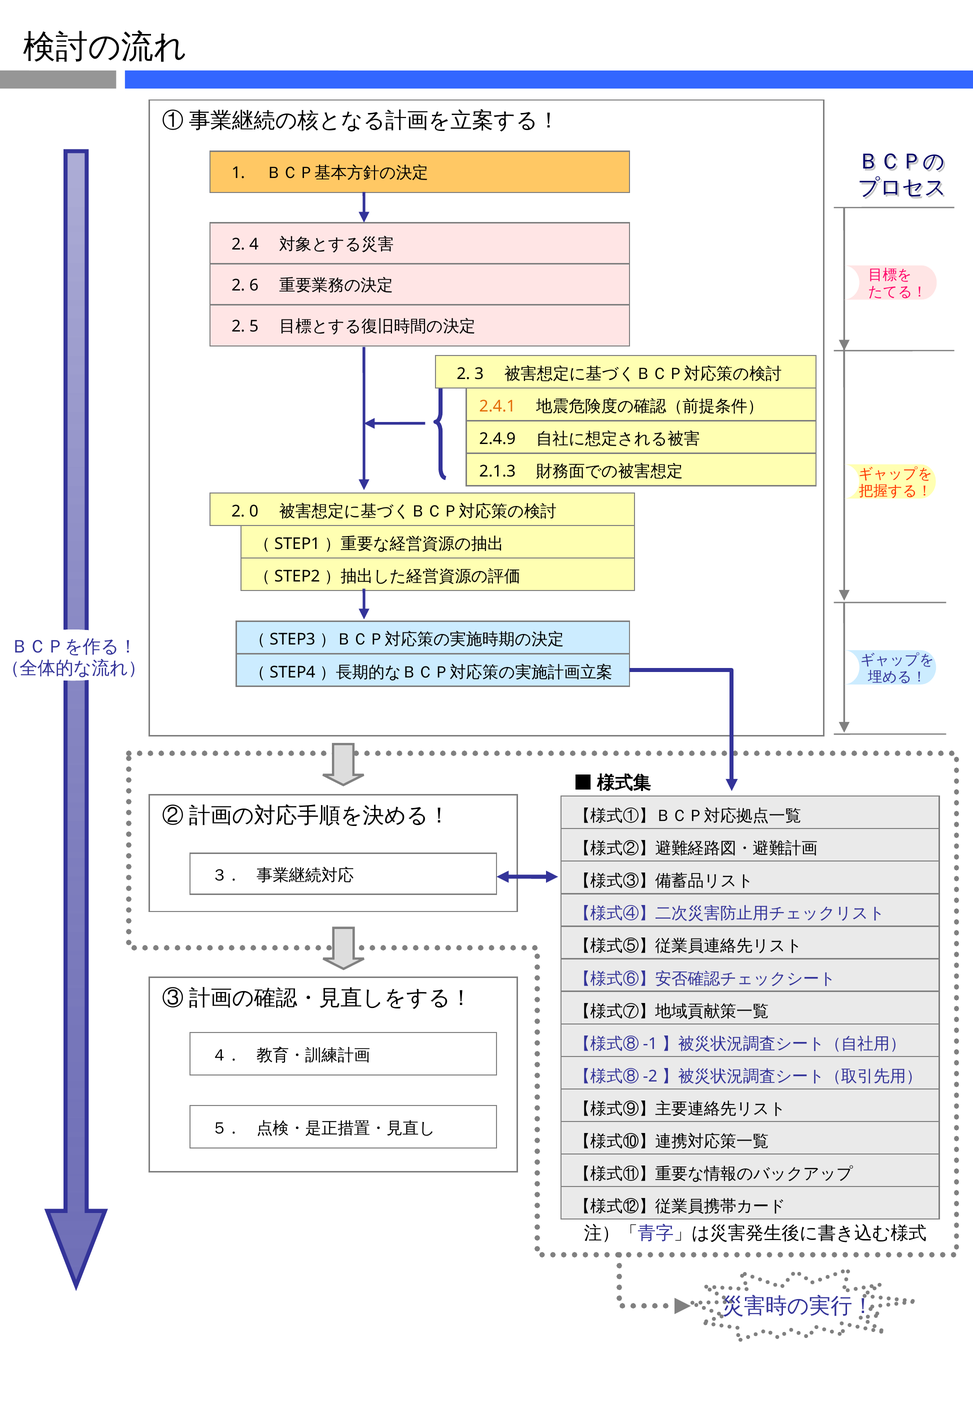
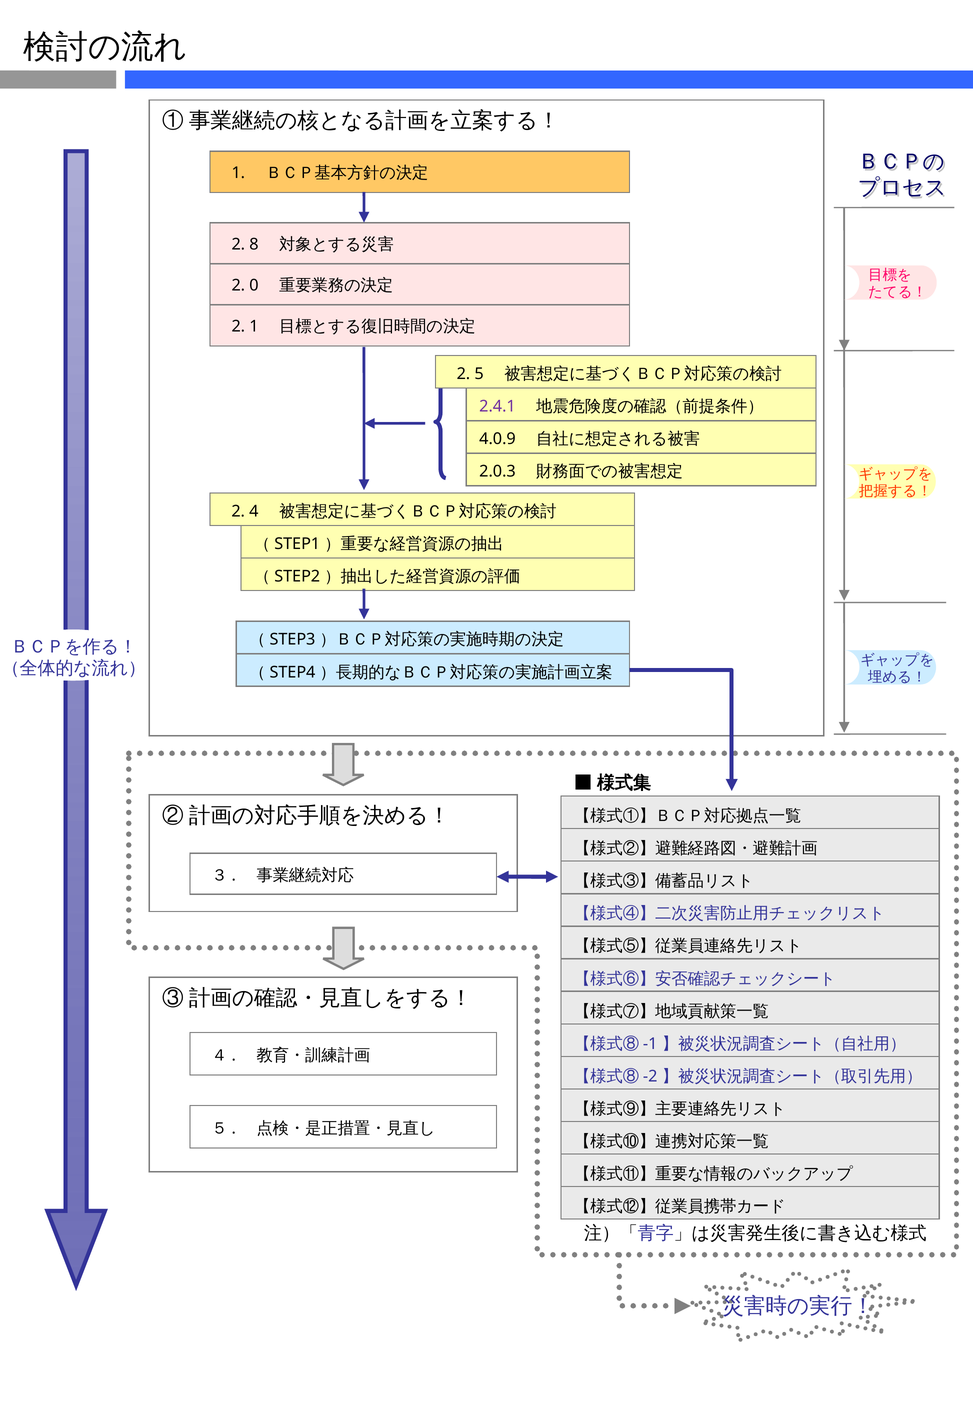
4: 4 -> 8
6: 6 -> 0
2 5: 5 -> 1
3: 3 -> 5
2.4.1 colour: orange -> purple
2.4.9: 2.4.9 -> 4.0.9
2.1.3: 2.1.3 -> 2.0.3
0: 0 -> 4
